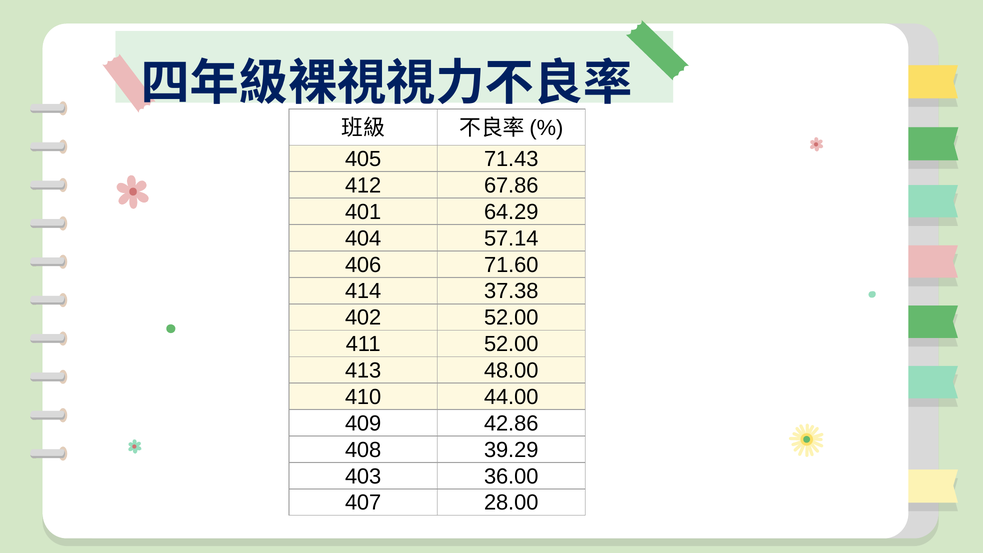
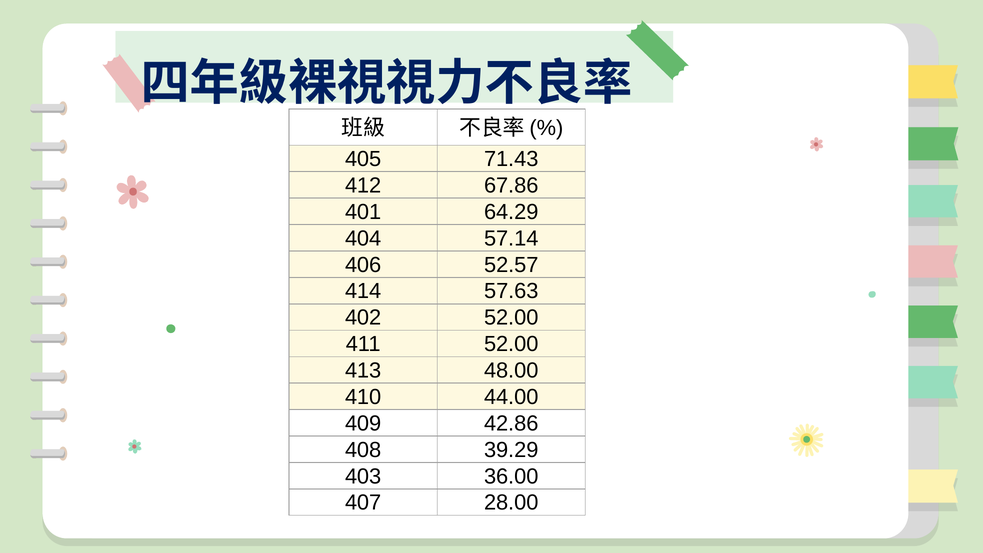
71.60: 71.60 -> 52.57
37.38: 37.38 -> 57.63
